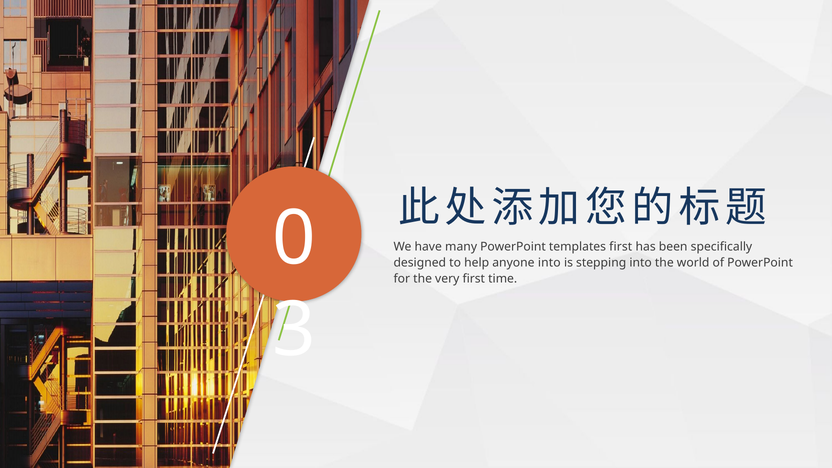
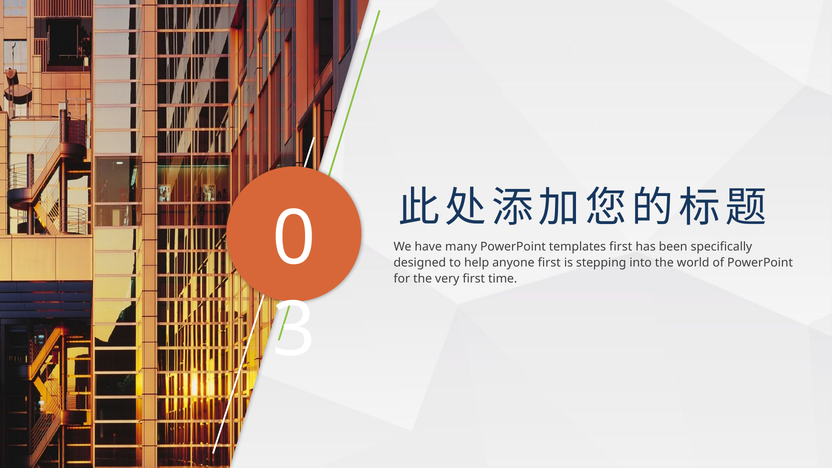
anyone into: into -> first
